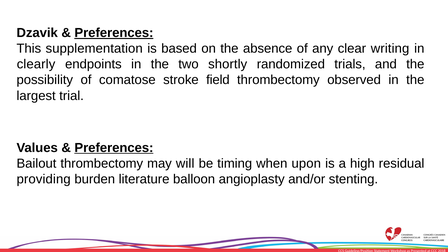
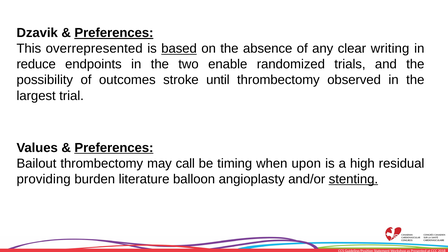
supplementation: supplementation -> overrepresented
based underline: none -> present
clearly: clearly -> reduce
shortly: shortly -> enable
comatose: comatose -> outcomes
field: field -> until
will: will -> call
stenting underline: none -> present
